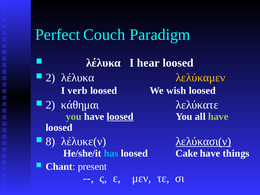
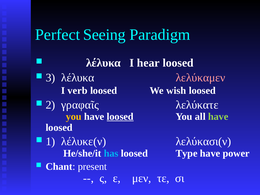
Couch: Couch -> Seeing
2 at (50, 78): 2 -> 3
λελύκαμεν colour: yellow -> pink
κάθημαι: κάθημαι -> γραφαῖς
you at (74, 117) colour: light green -> yellow
8: 8 -> 1
λελύκασι(ν underline: present -> none
Cake: Cake -> Type
things: things -> power
